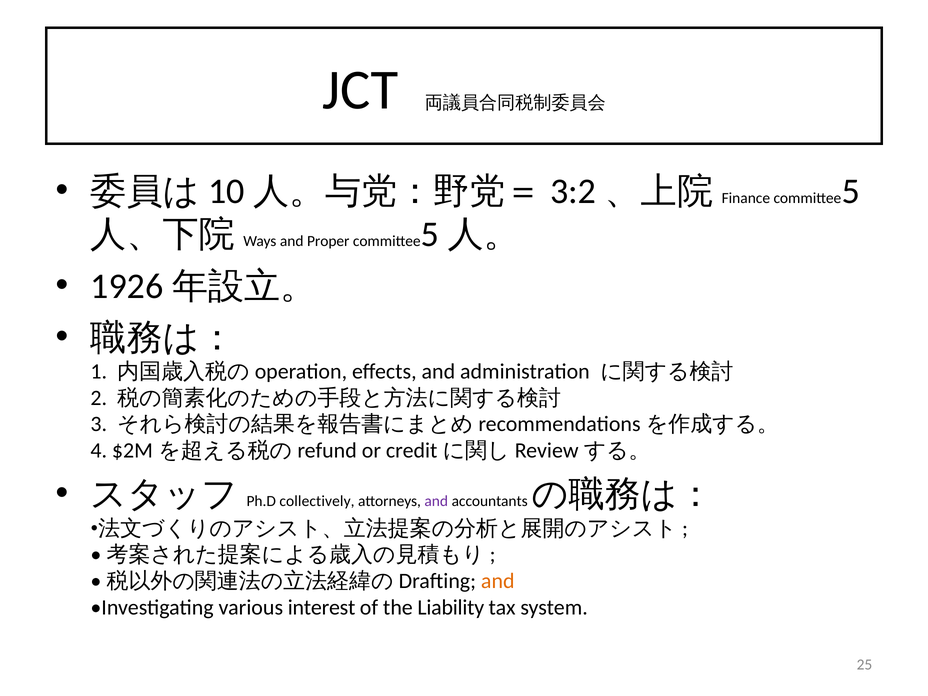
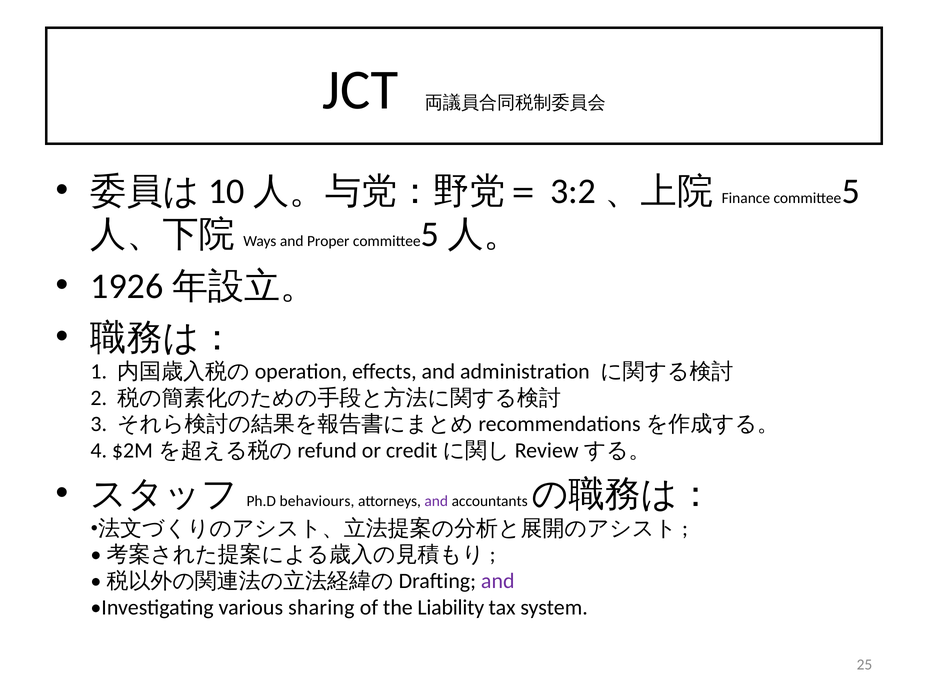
collectively: collectively -> behaviours
and at (498, 581) colour: orange -> purple
interest: interest -> sharing
